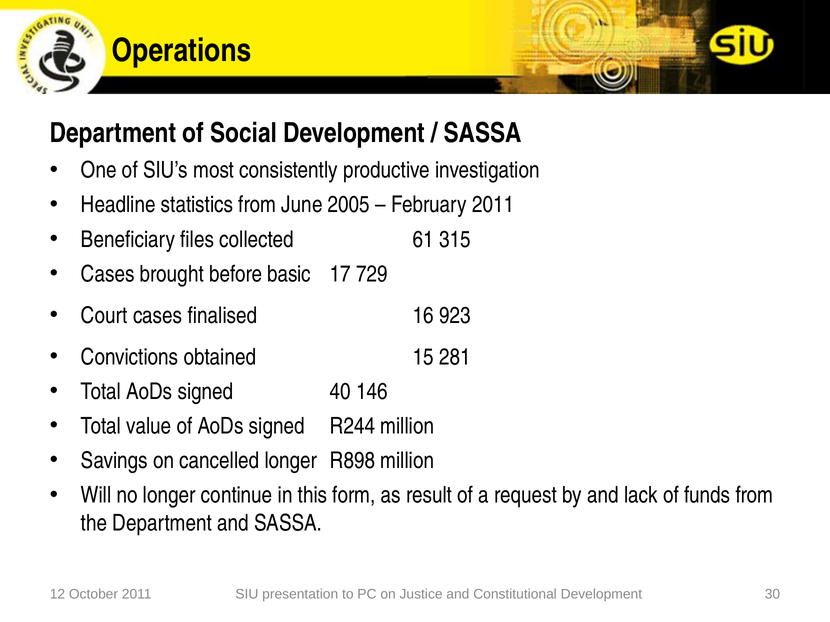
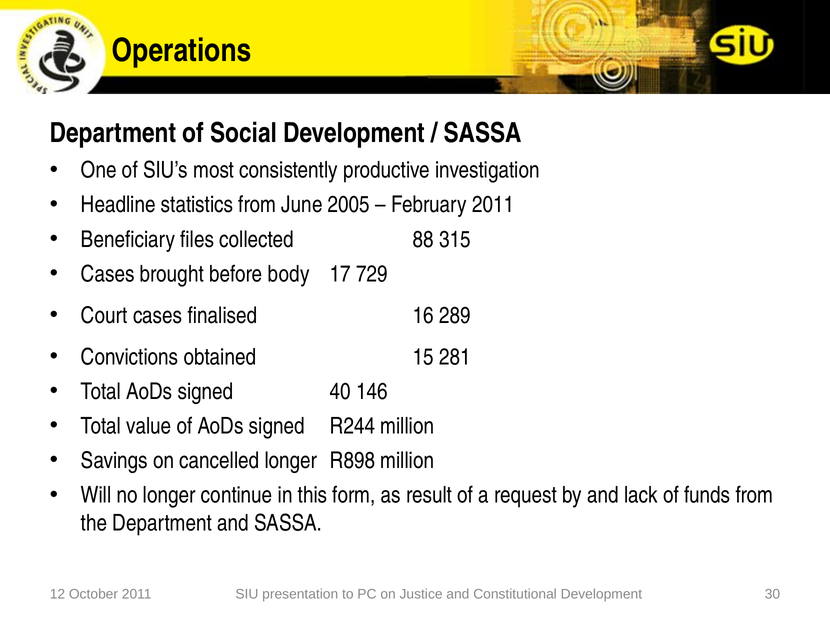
61: 61 -> 88
basic: basic -> body
923: 923 -> 289
